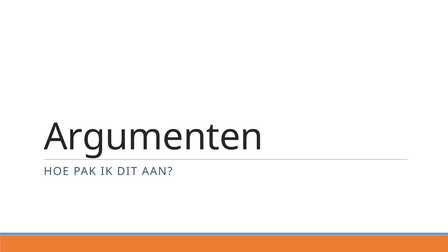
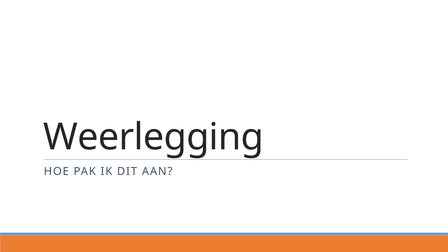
Argumenten: Argumenten -> Weerlegging
